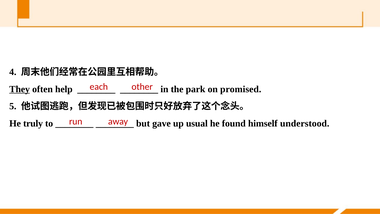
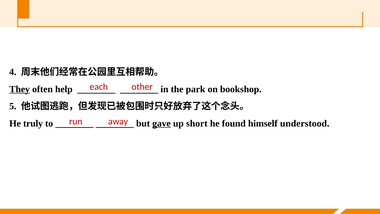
promised: promised -> bookshop
gave underline: none -> present
usual: usual -> short
